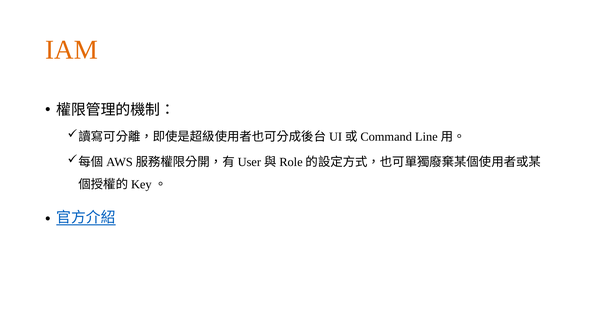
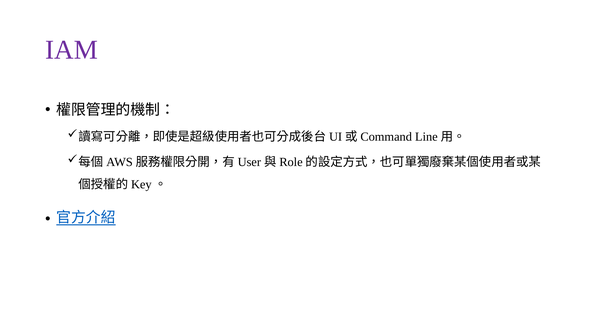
IAM colour: orange -> purple
